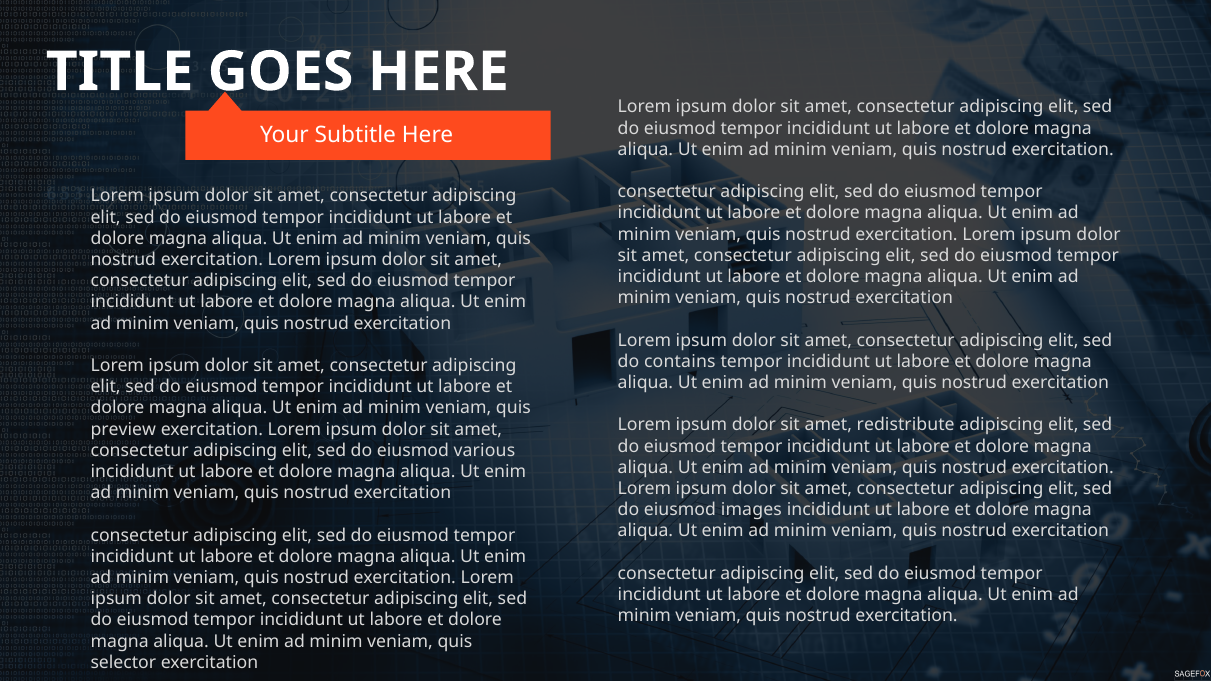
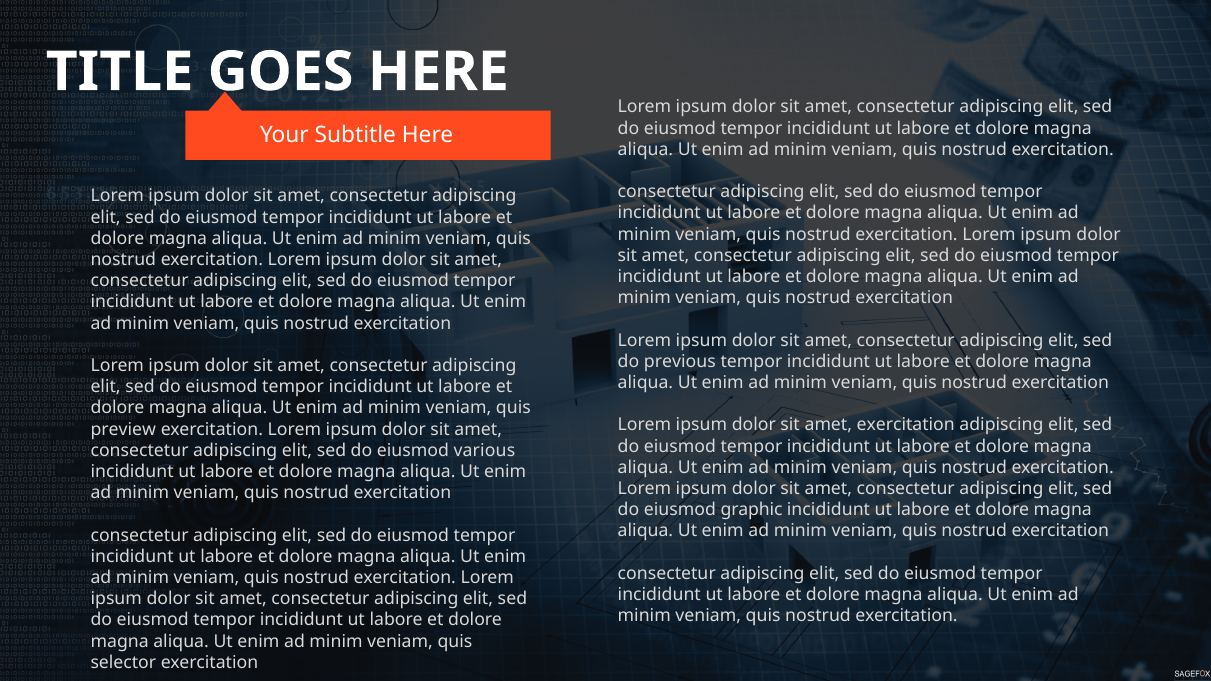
contains: contains -> previous
amet redistribute: redistribute -> exercitation
images: images -> graphic
